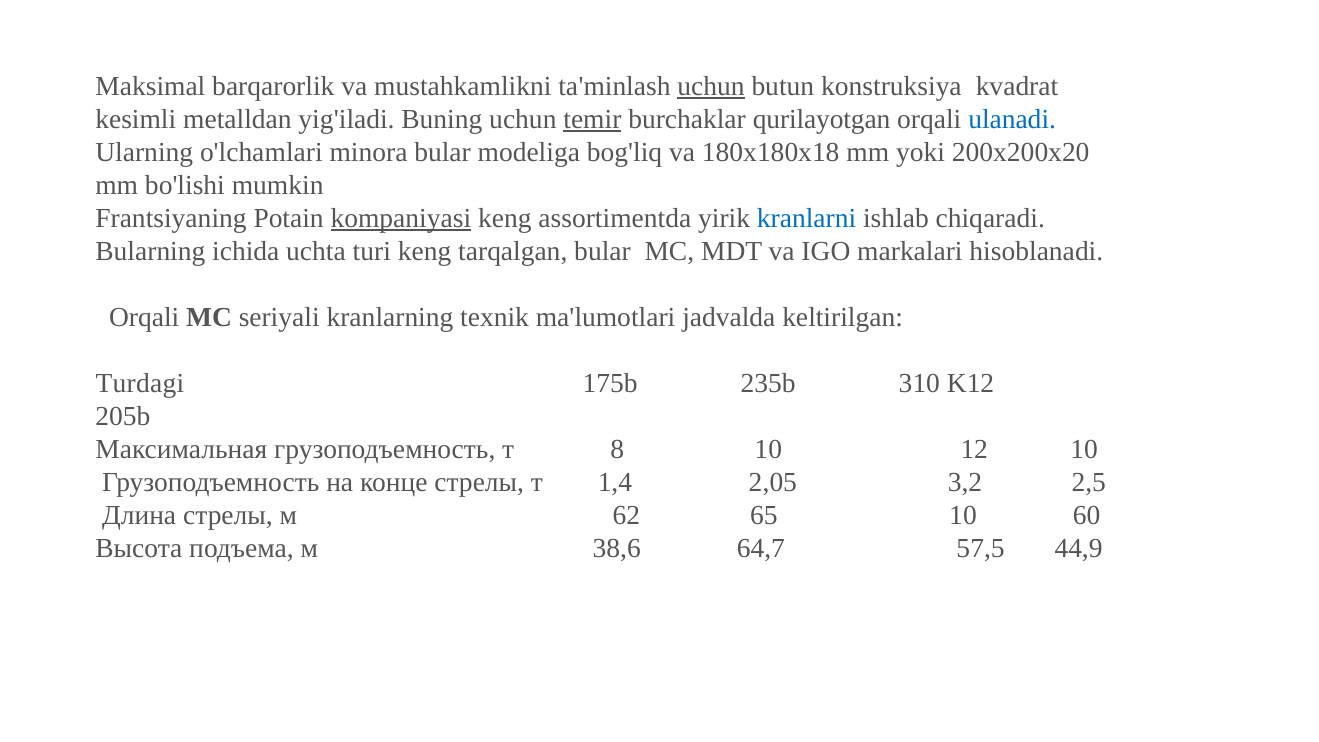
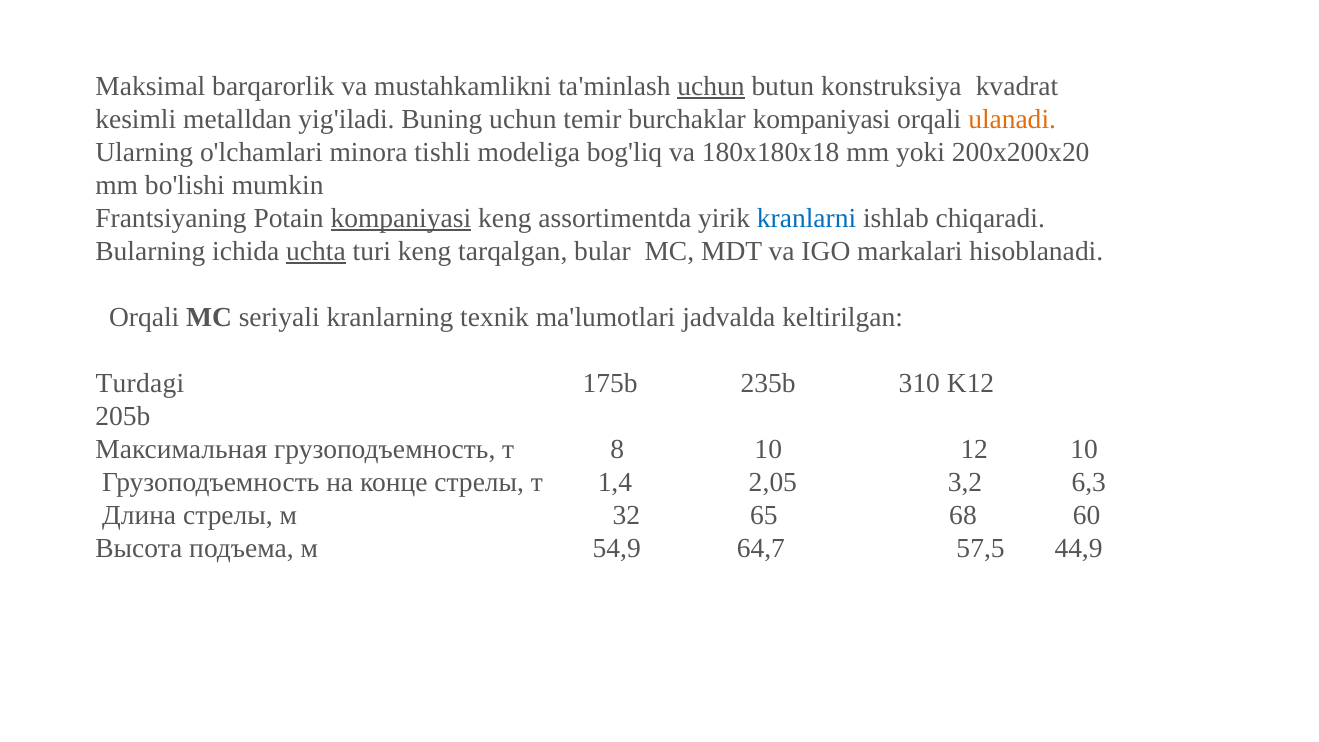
temir underline: present -> none
burchaklar qurilayotgan: qurilayotgan -> kompaniyasi
ulanadi colour: blue -> orange
minora bular: bular -> tishli
uchta underline: none -> present
2,5: 2,5 -> 6,3
62: 62 -> 32
65 10: 10 -> 68
38,6: 38,6 -> 54,9
